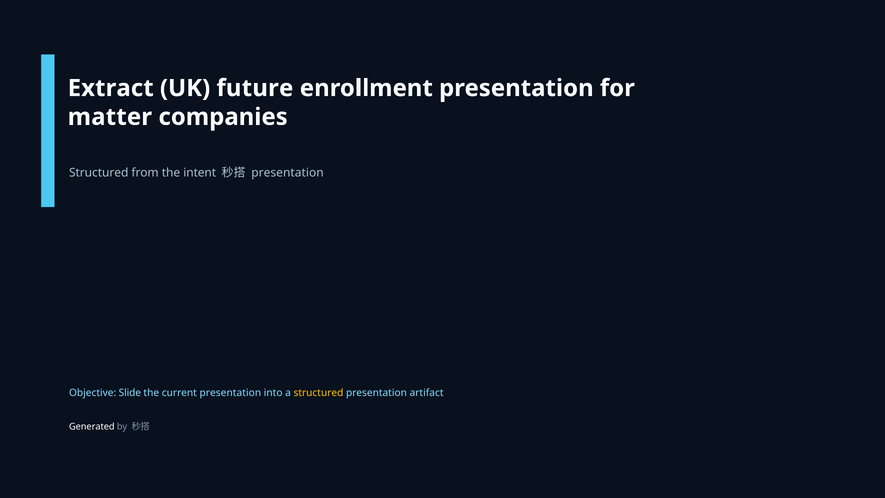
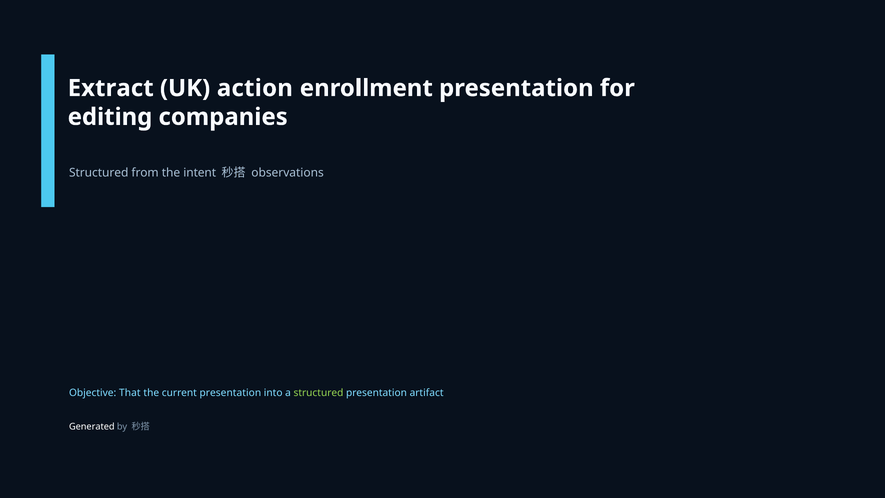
future: future -> action
matter: matter -> editing
presentation at (288, 173): presentation -> observations
Slide: Slide -> That
structured at (318, 393) colour: yellow -> light green
